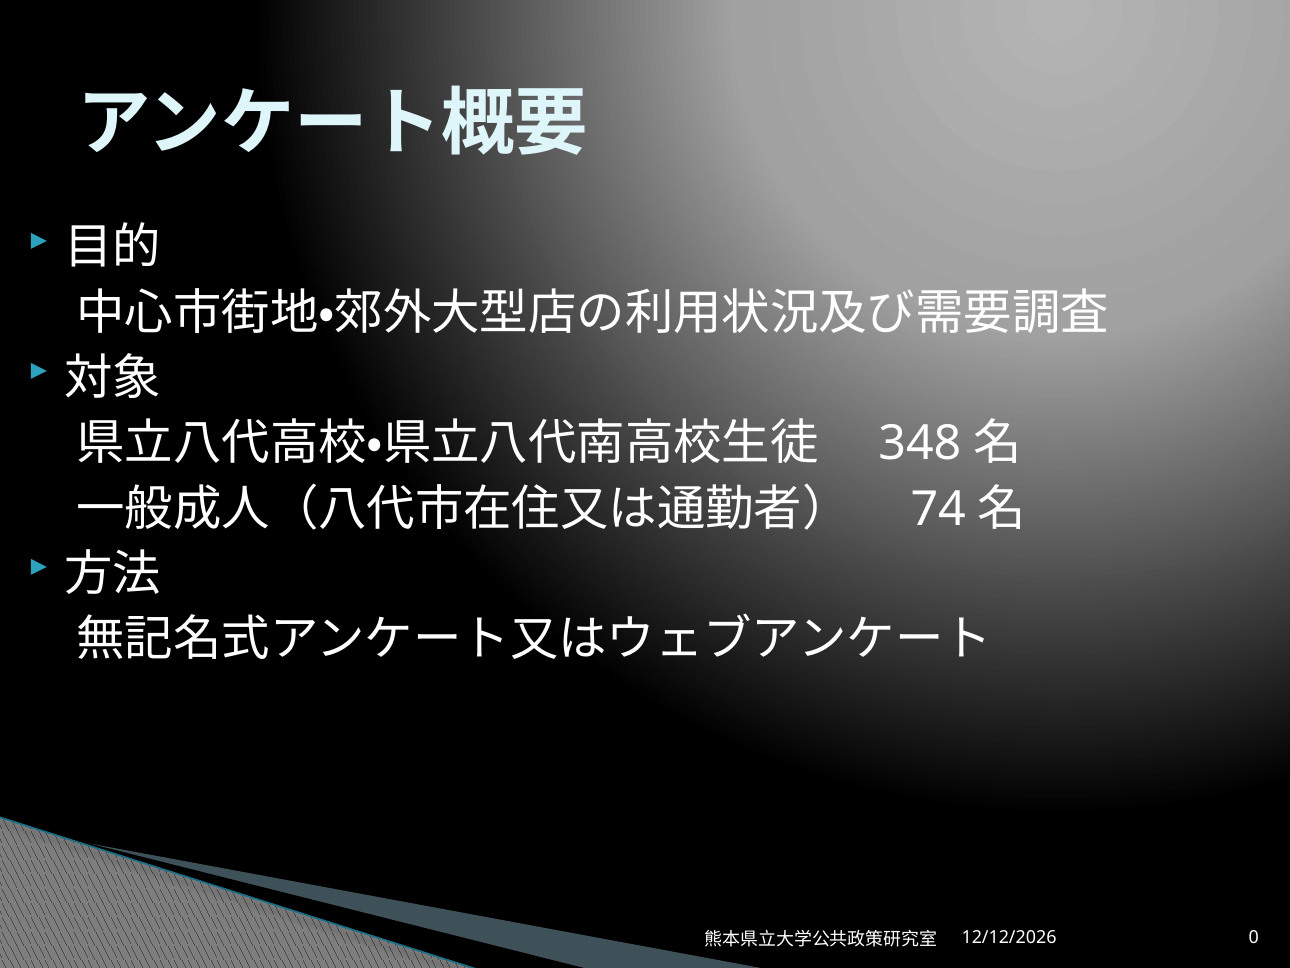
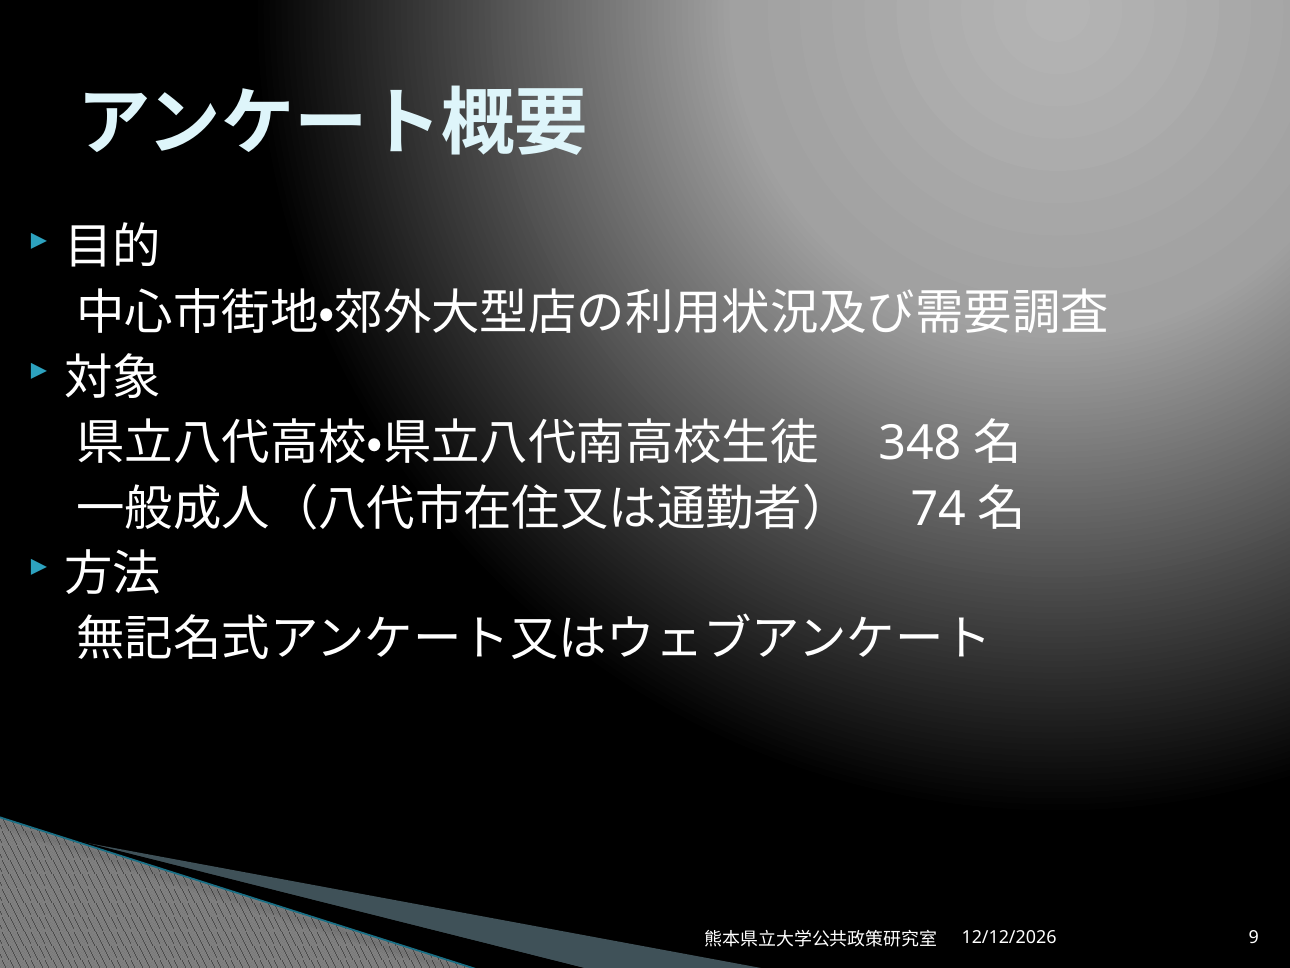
0: 0 -> 9
